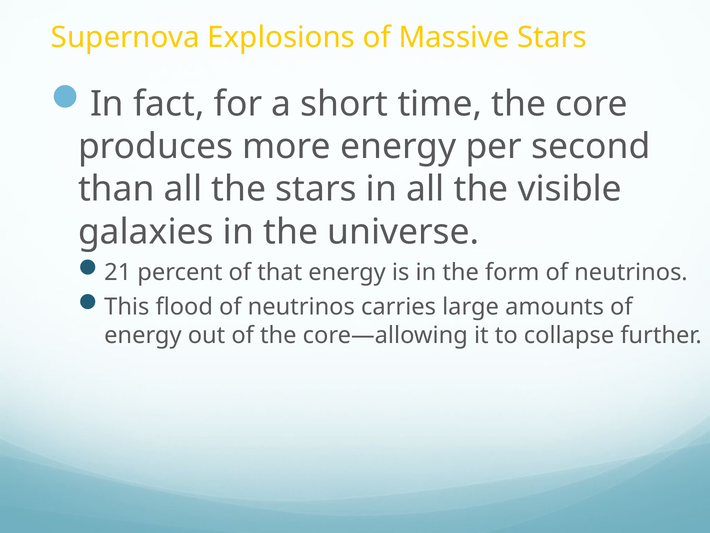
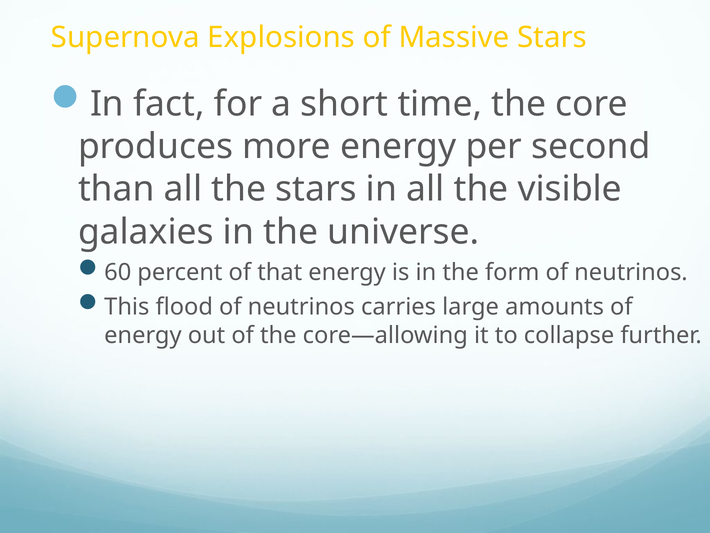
21: 21 -> 60
